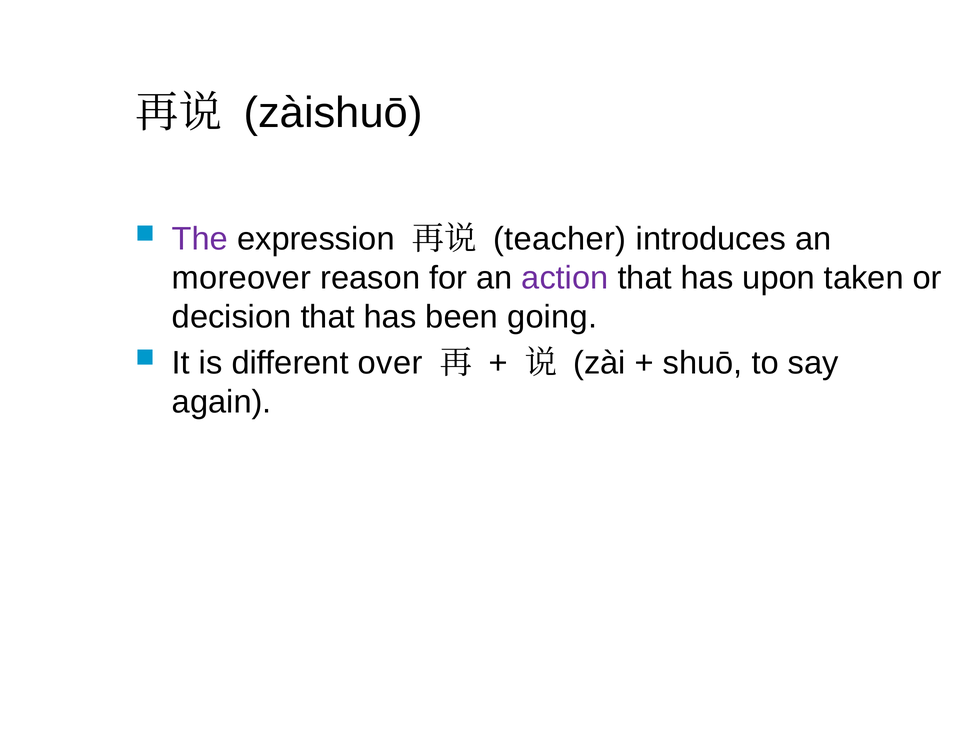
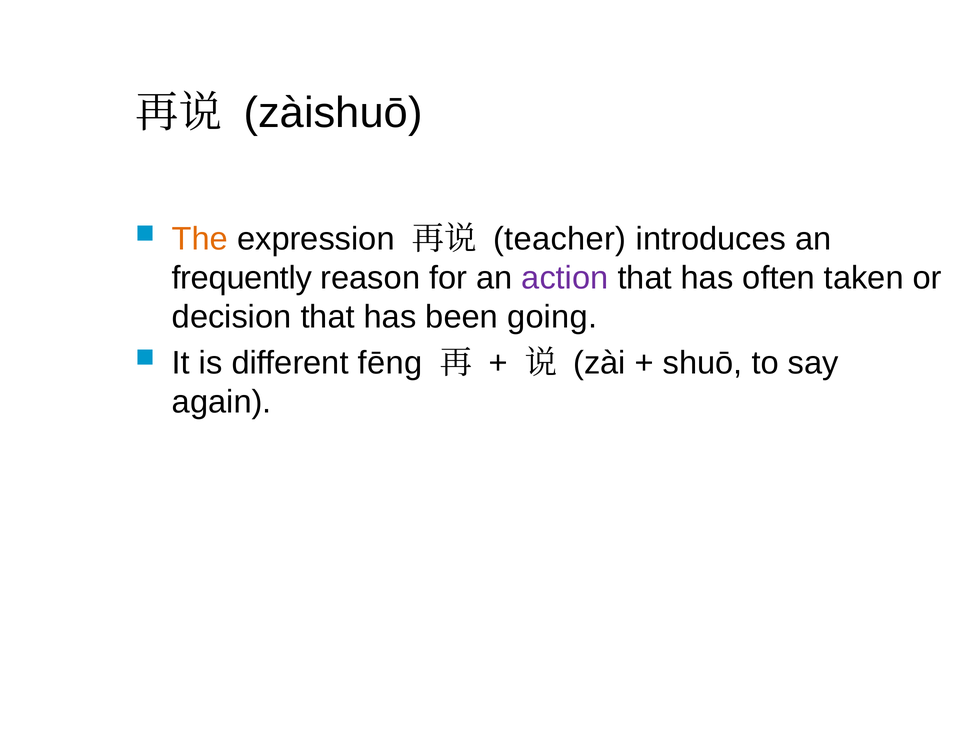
The colour: purple -> orange
moreover: moreover -> frequently
upon: upon -> often
over: over -> fēng
